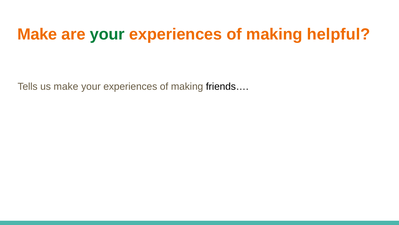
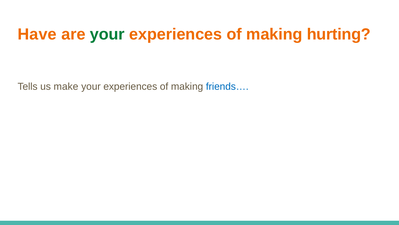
Make at (37, 34): Make -> Have
helpful: helpful -> hurting
friends… colour: black -> blue
